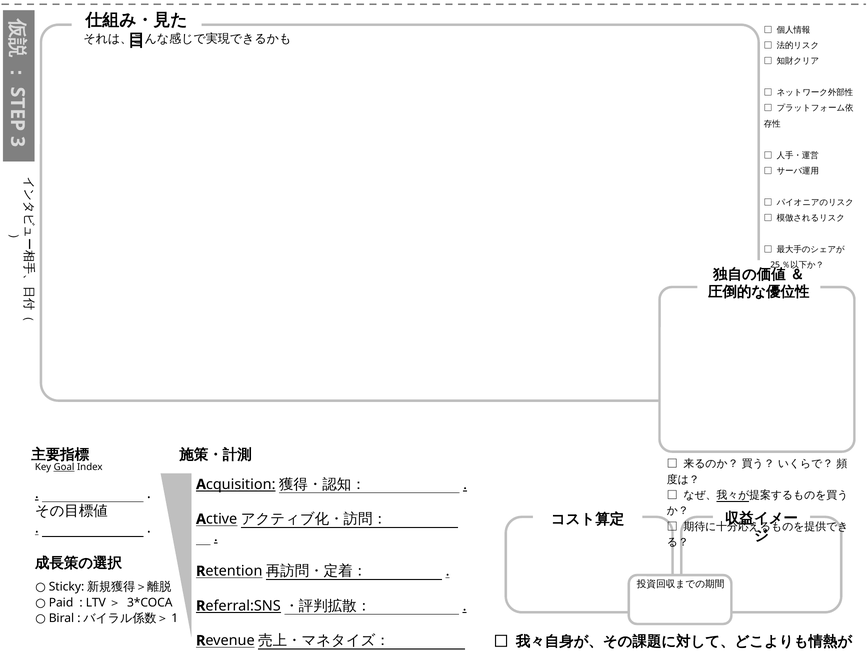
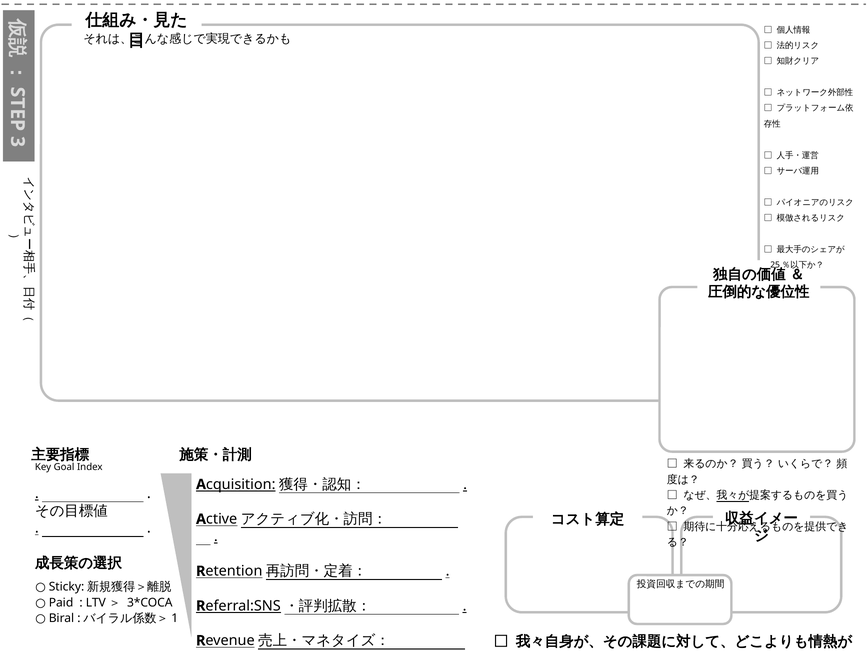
Goal underline: present -> none
